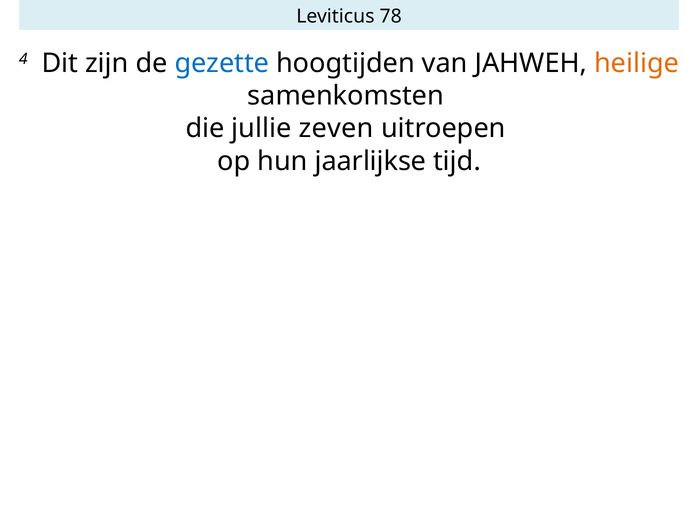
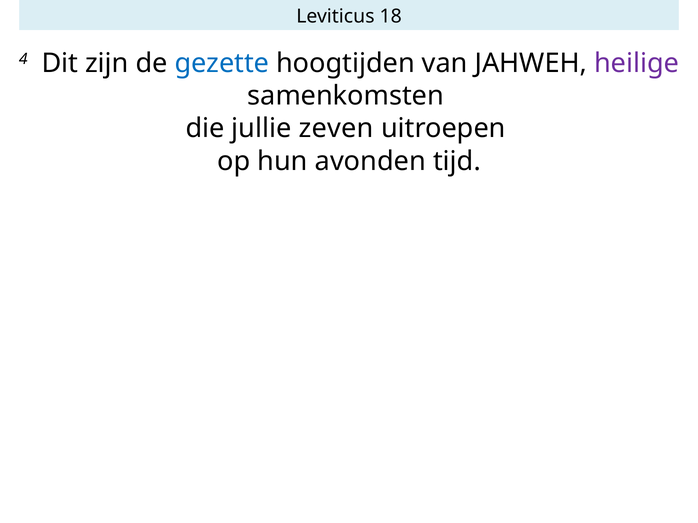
78: 78 -> 18
heilige colour: orange -> purple
jaarlijkse: jaarlijkse -> avonden
